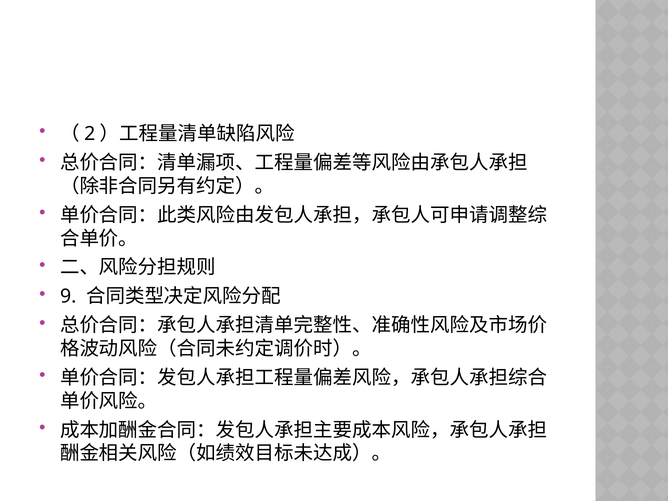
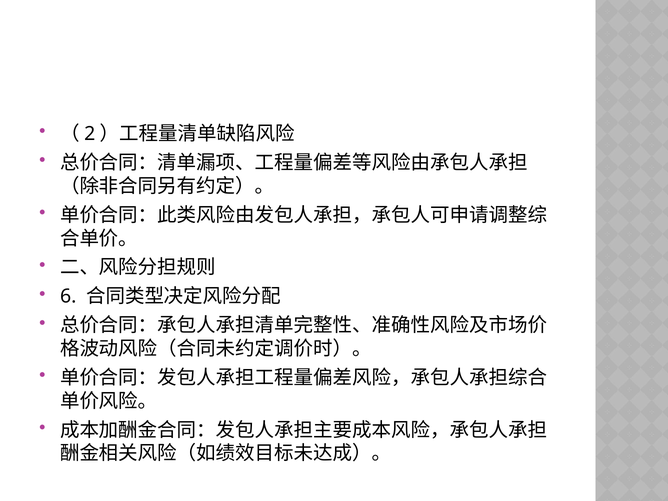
9: 9 -> 6
